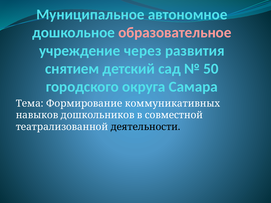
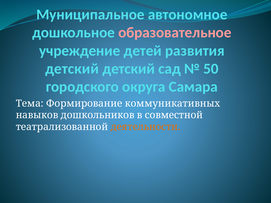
через: через -> детей
снятием at (72, 69): снятием -> детский
деятельности colour: black -> orange
